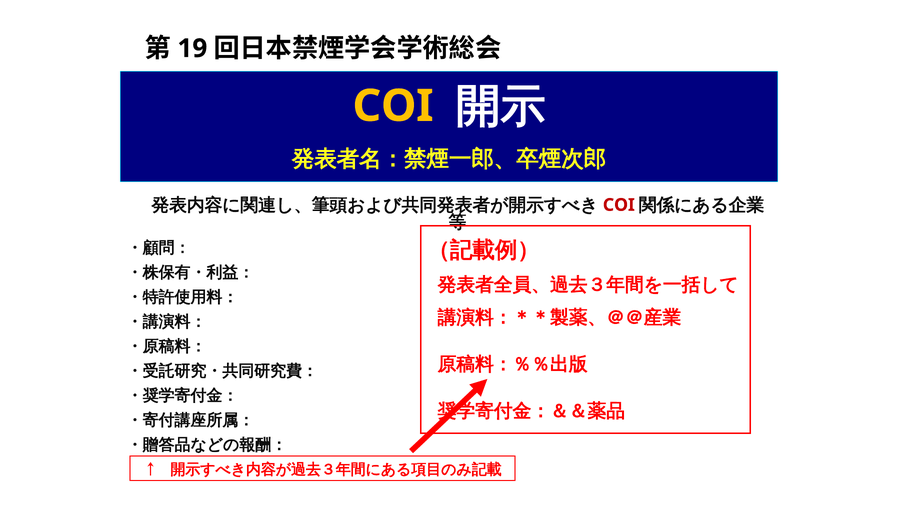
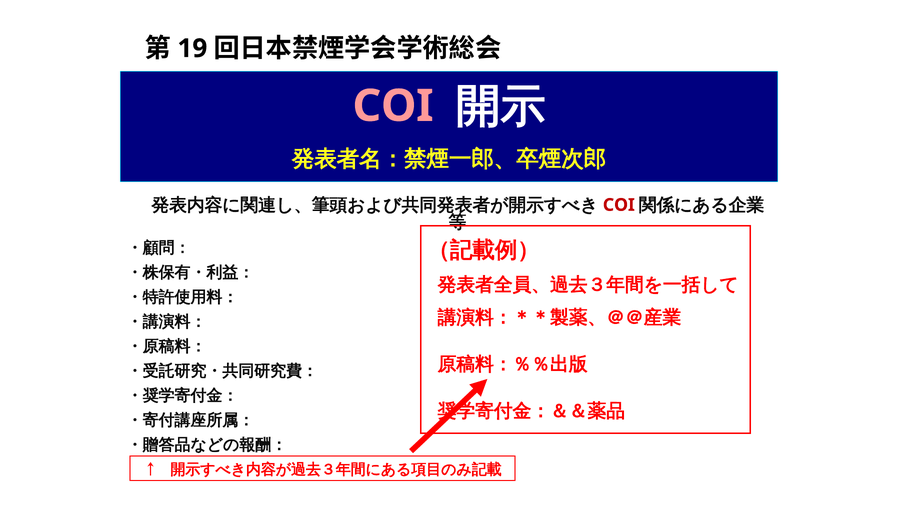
COI at (393, 106) colour: yellow -> pink
